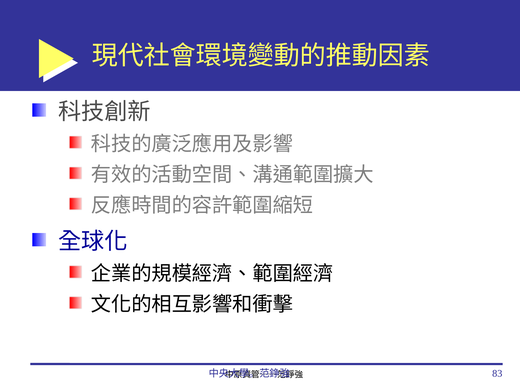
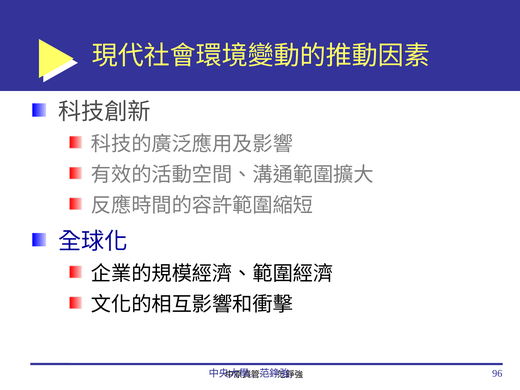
83: 83 -> 96
